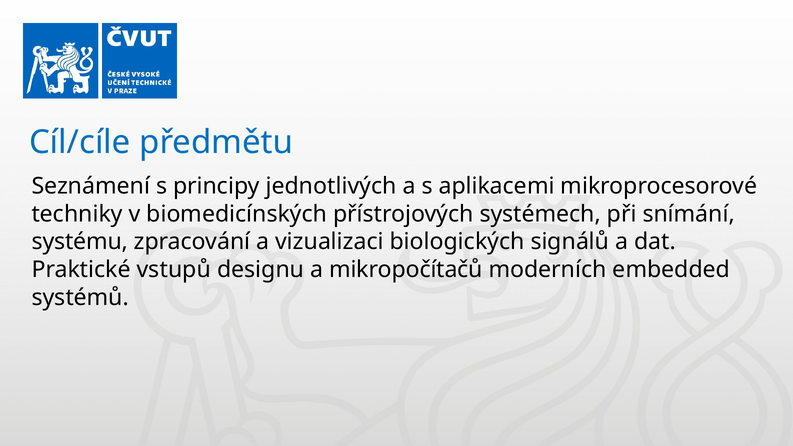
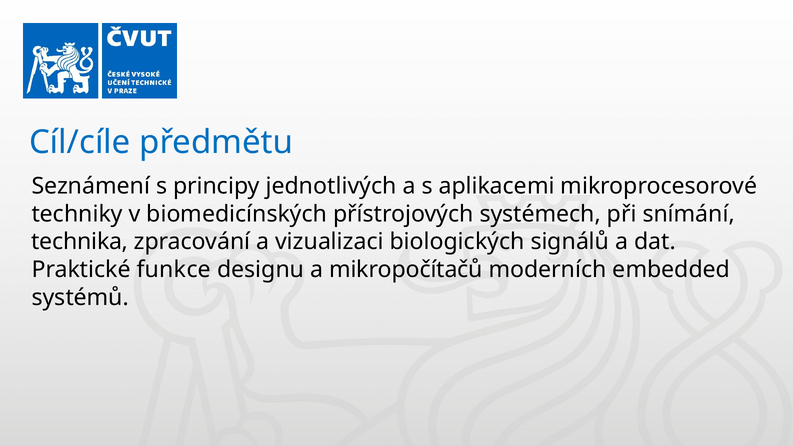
systému: systému -> technika
vstupů: vstupů -> funkce
